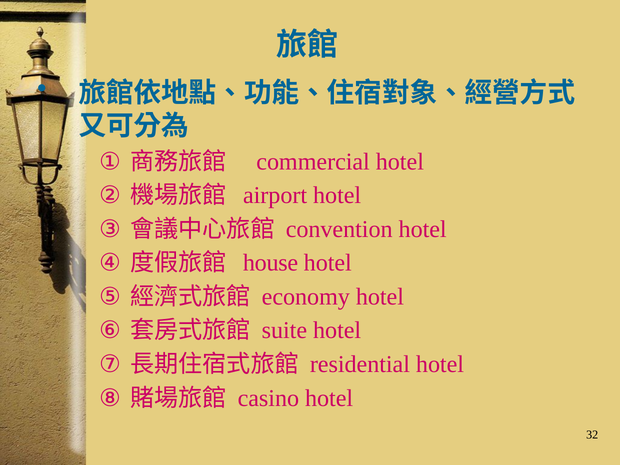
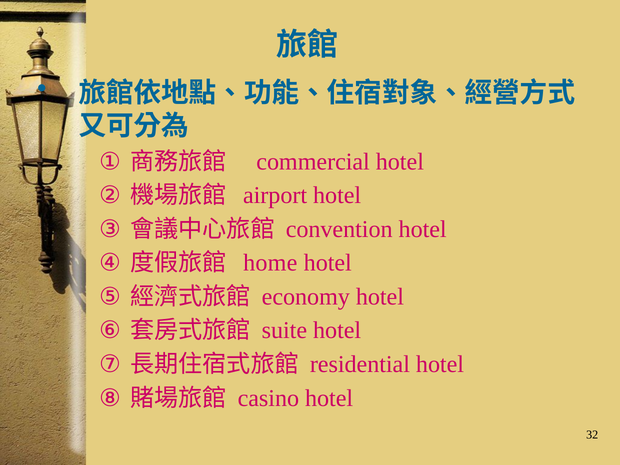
house: house -> home
